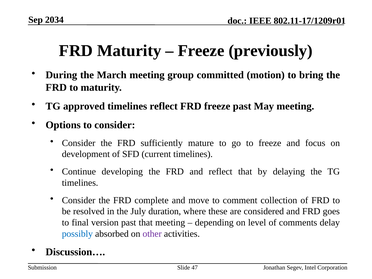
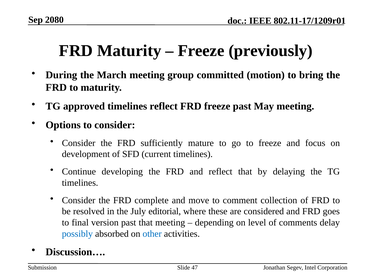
2034: 2034 -> 2080
duration: duration -> editorial
other colour: purple -> blue
